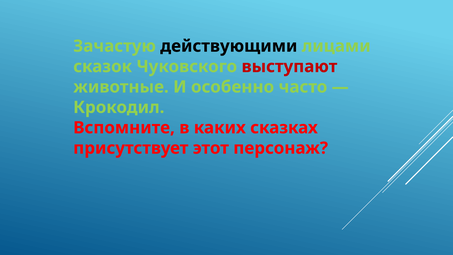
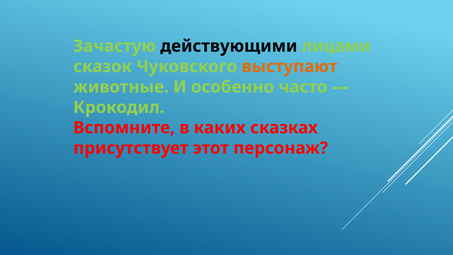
выступают colour: red -> orange
